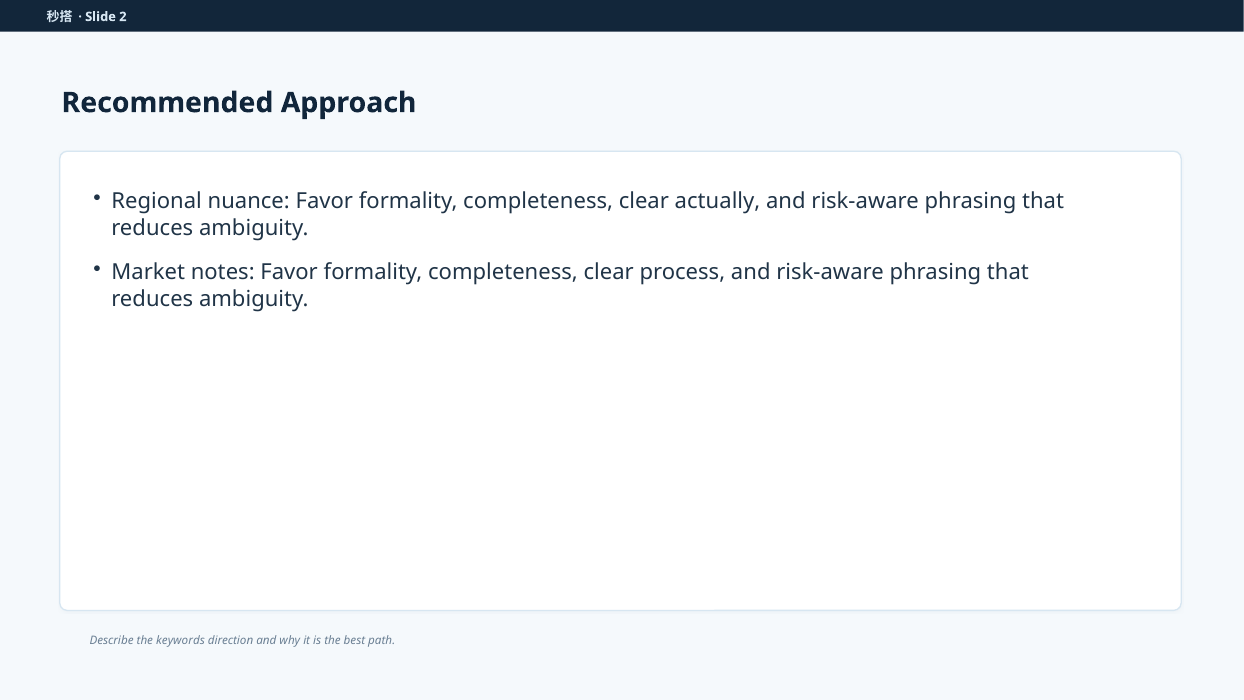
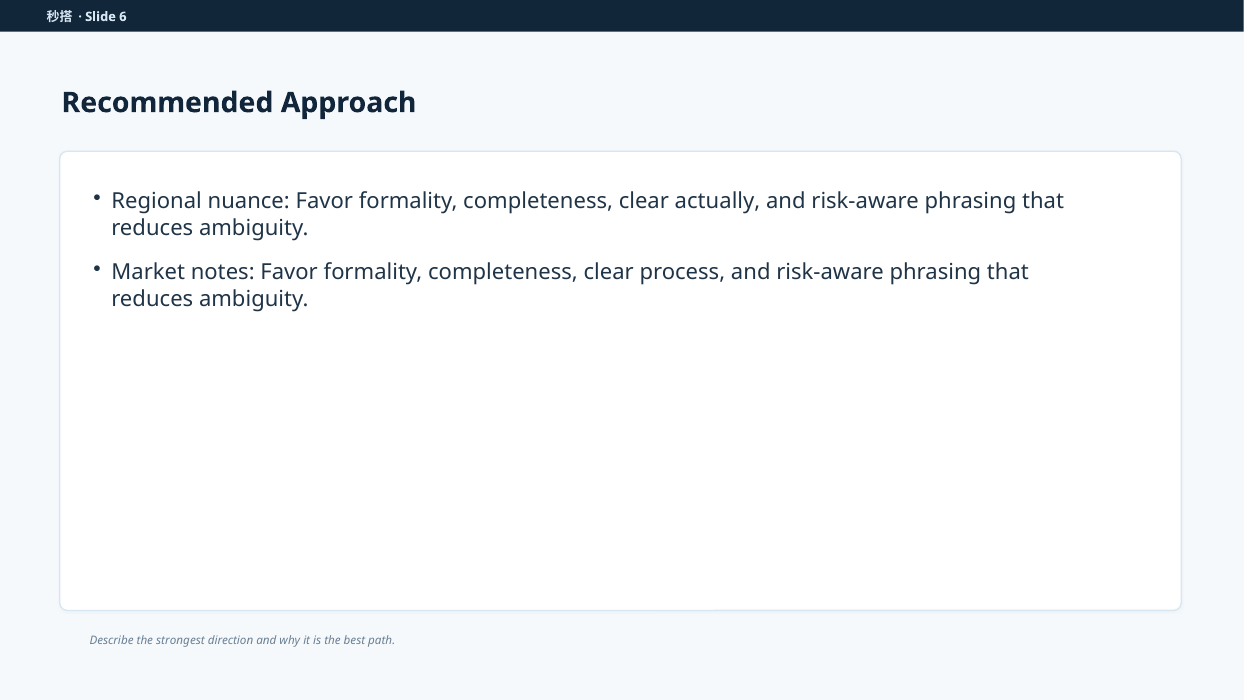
2: 2 -> 6
keywords: keywords -> strongest
